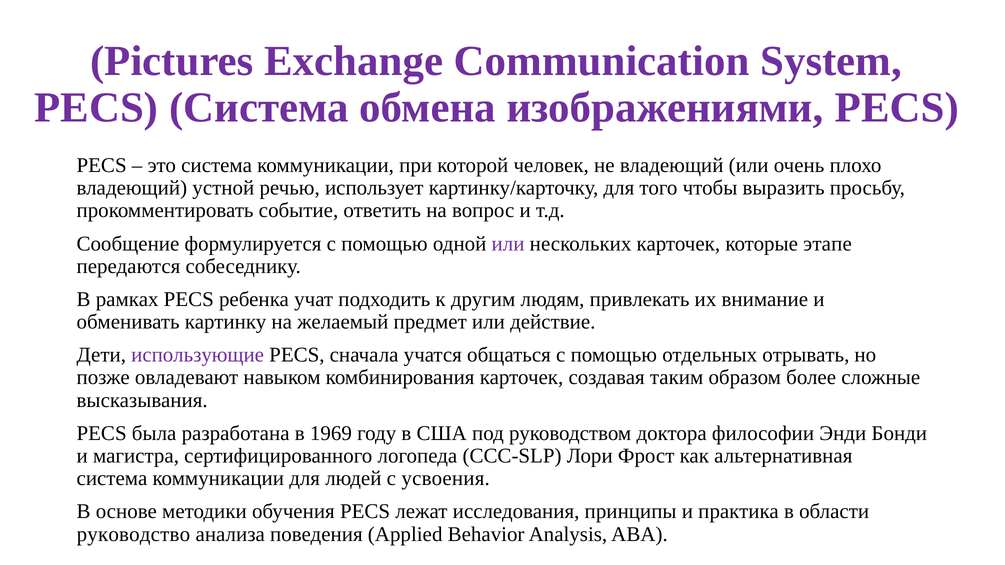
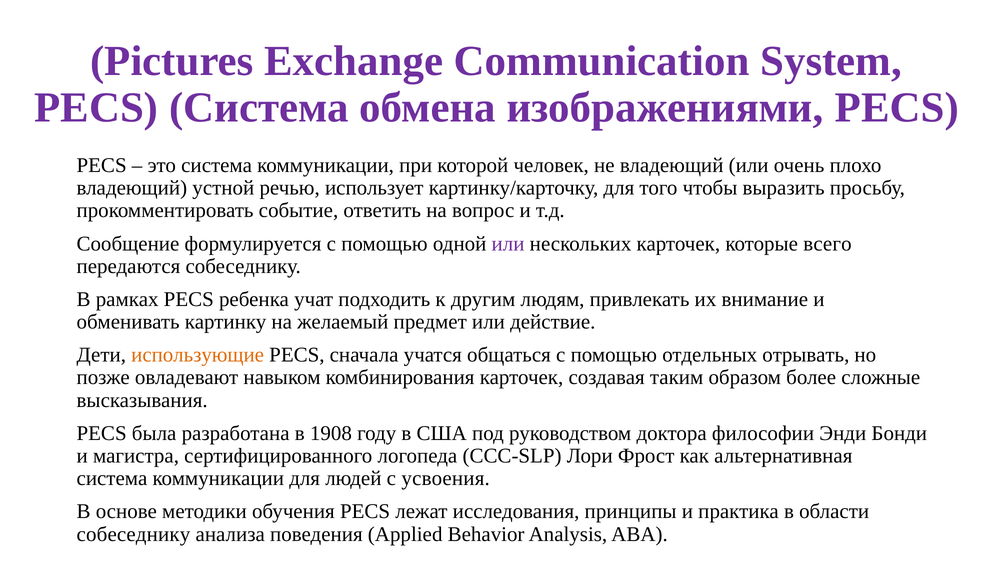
этапе: этапе -> всего
использующие colour: purple -> orange
1969: 1969 -> 1908
руководство at (133, 534): руководство -> собеседнику
